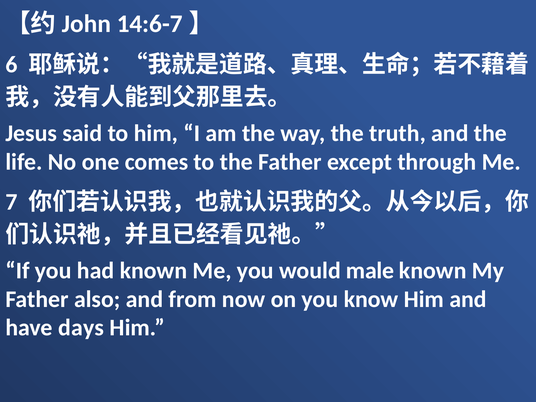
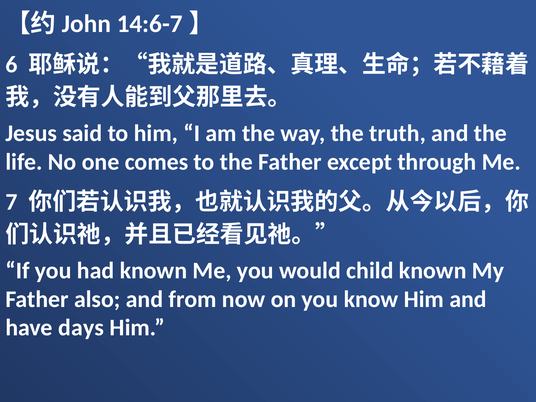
male: male -> child
